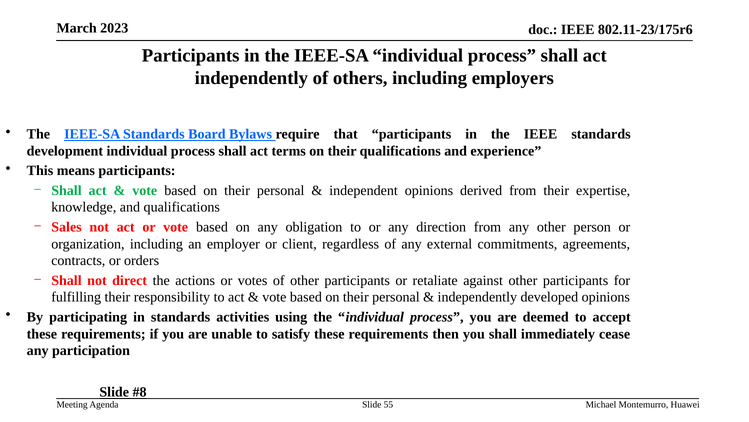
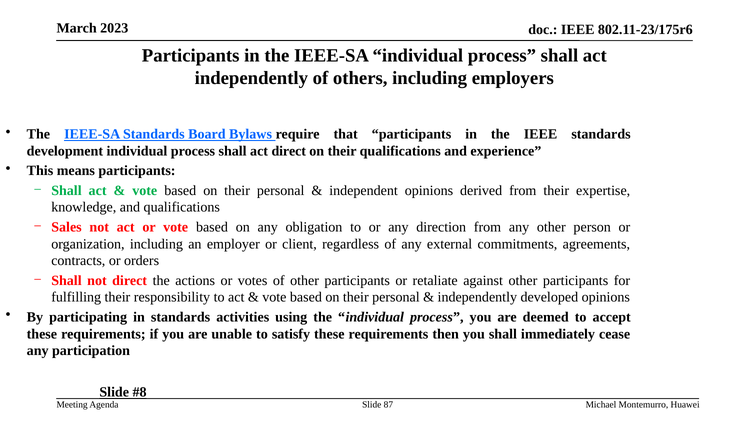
act terms: terms -> direct
55: 55 -> 87
